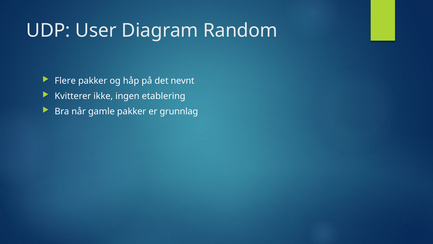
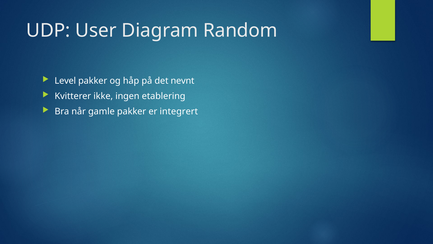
Flere: Flere -> Level
grunnlag: grunnlag -> integrert
